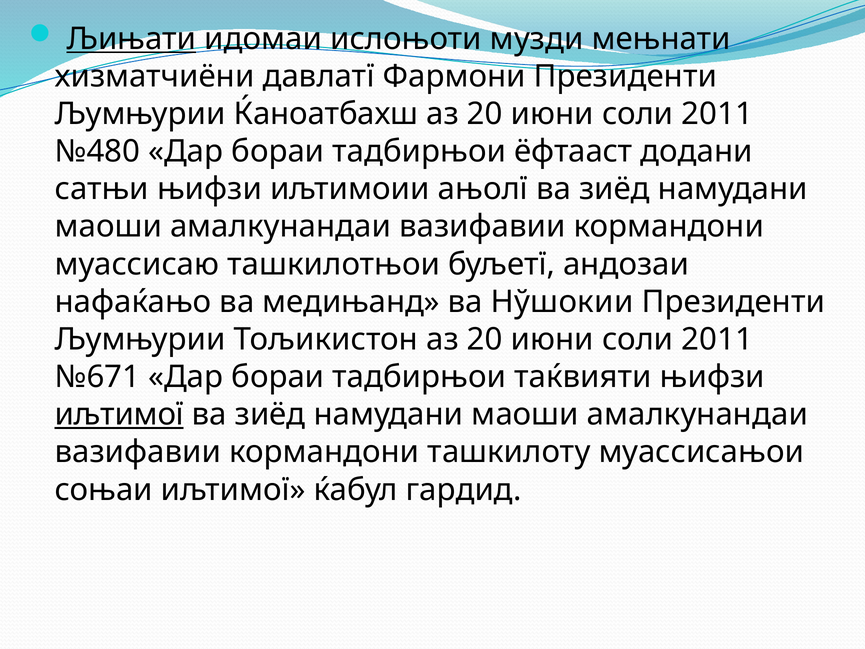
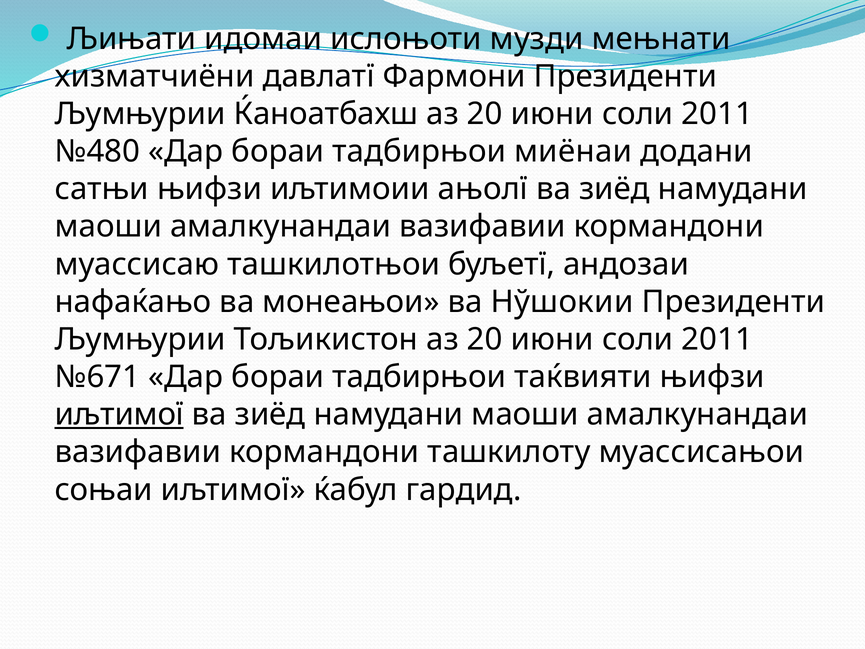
Љињати underline: present -> none
ёфтааст: ёфтааст -> миёнаи
медињанд: медињанд -> монеањои
